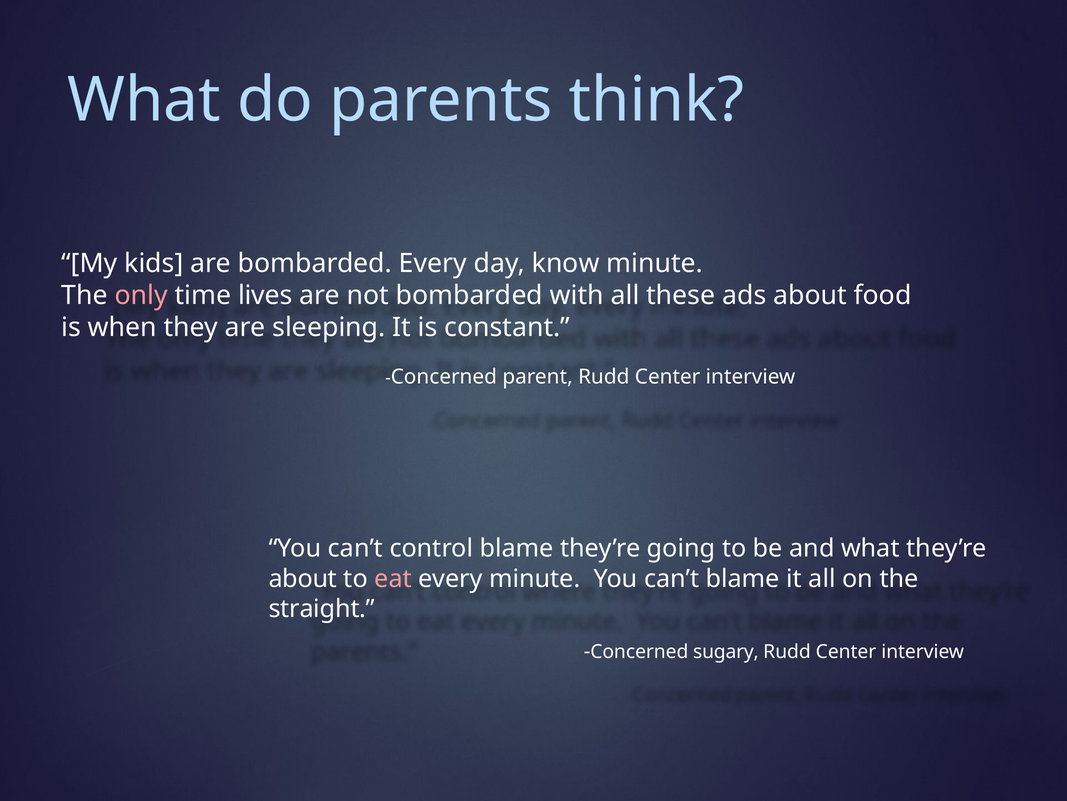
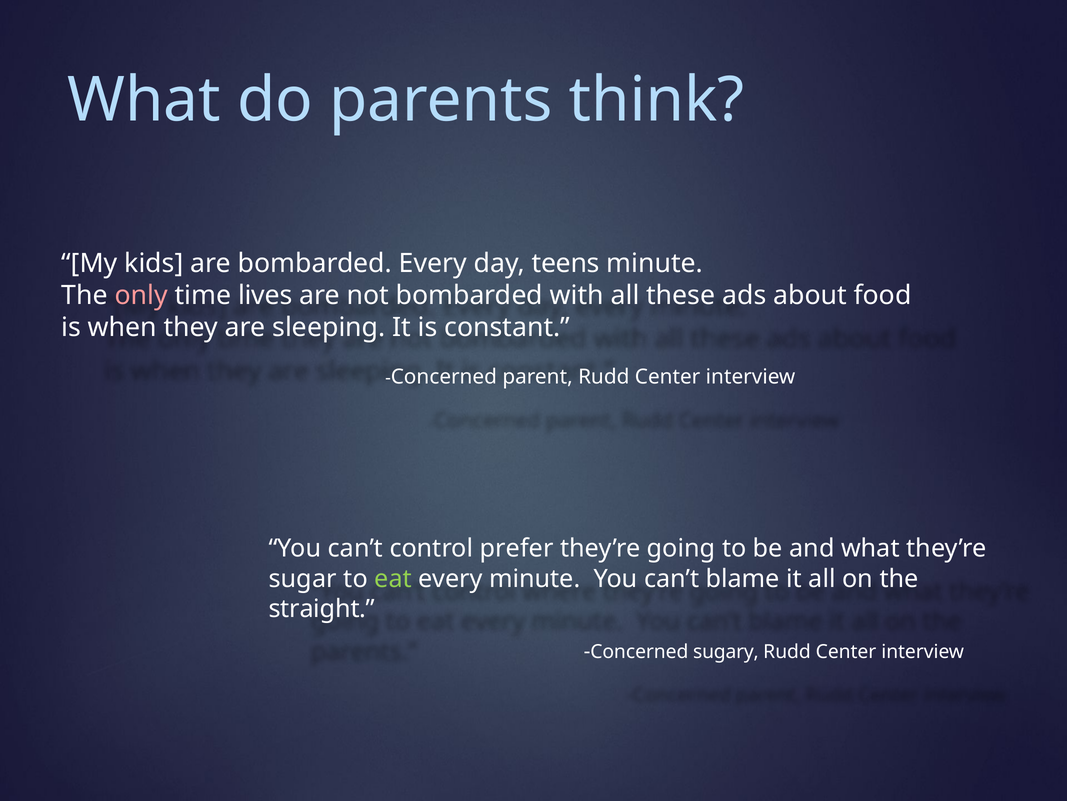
know: know -> teens
control blame: blame -> prefer
about at (303, 578): about -> sugar
eat colour: pink -> light green
